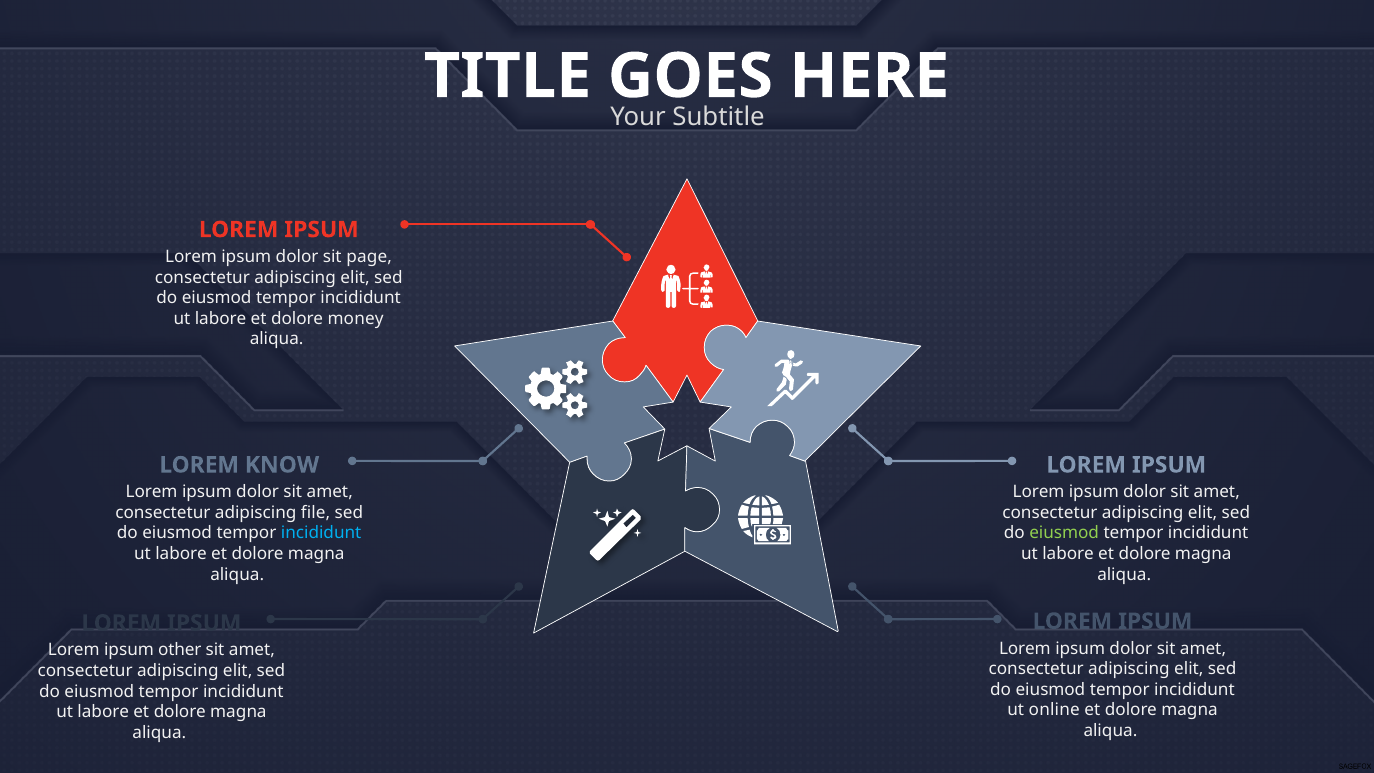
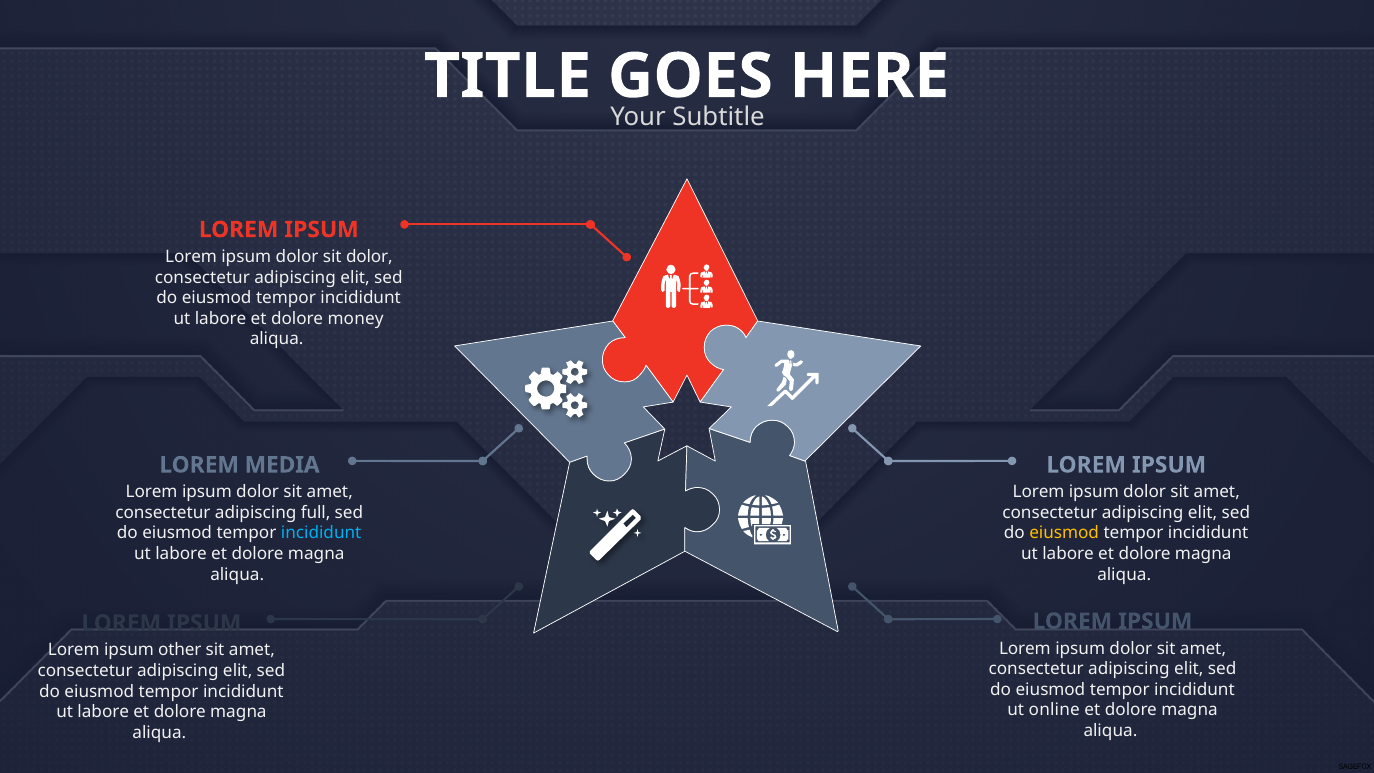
sit page: page -> dolor
KNOW: KNOW -> MEDIA
file: file -> full
eiusmod at (1064, 533) colour: light green -> yellow
